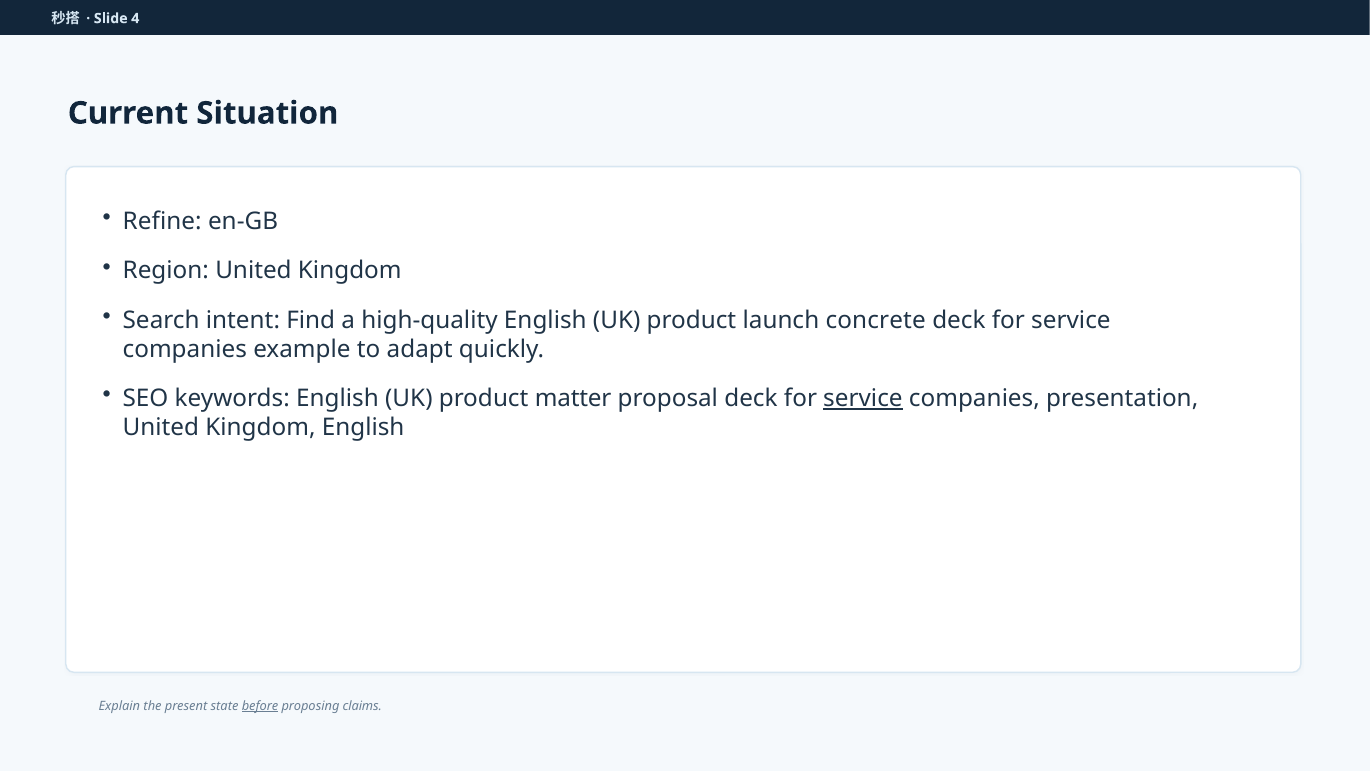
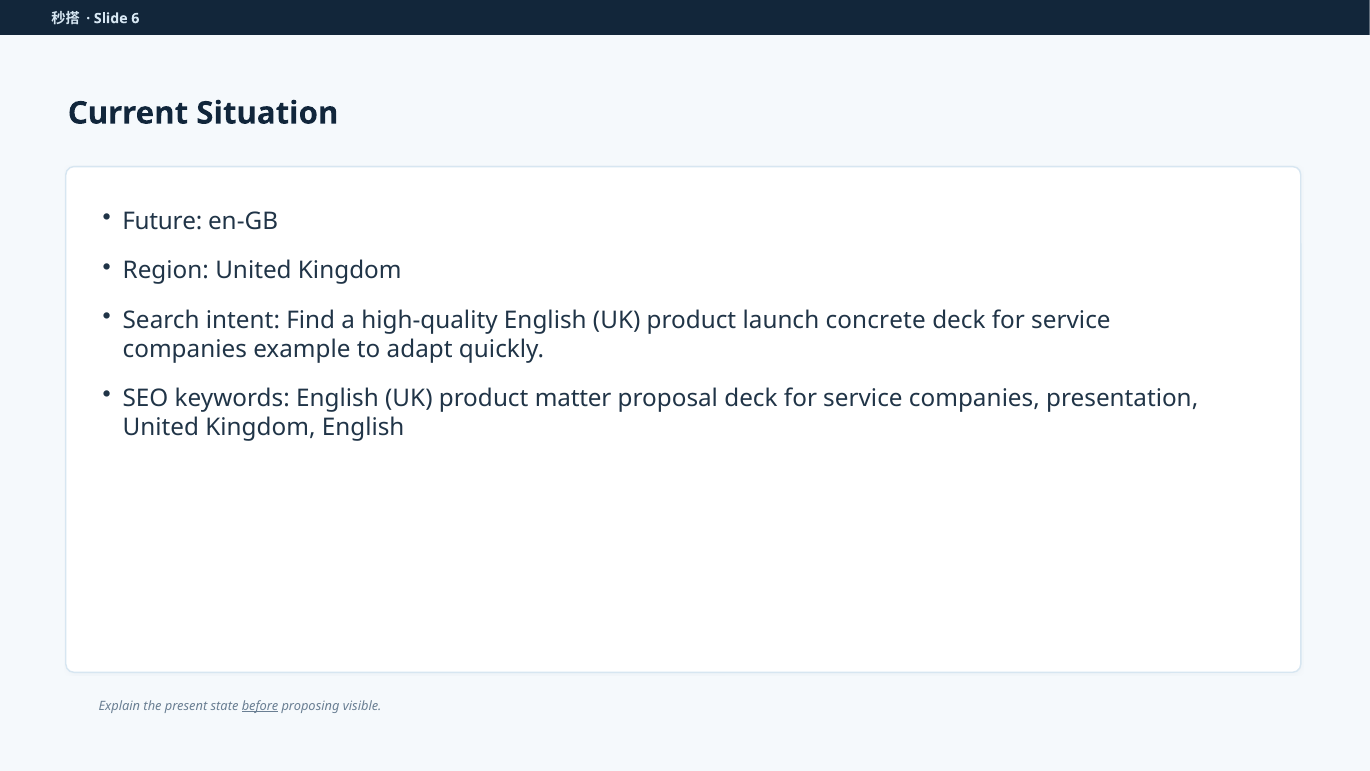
4: 4 -> 6
Refine: Refine -> Future
service at (863, 398) underline: present -> none
claims: claims -> visible
